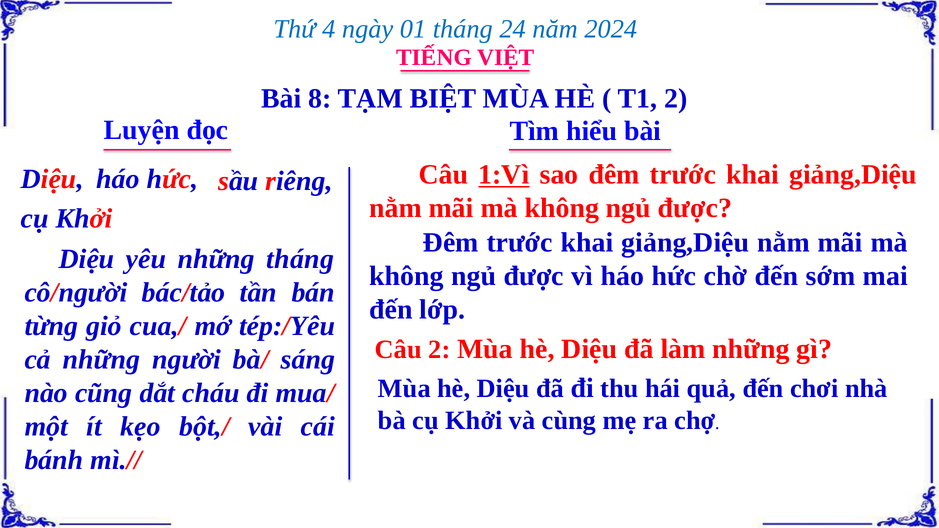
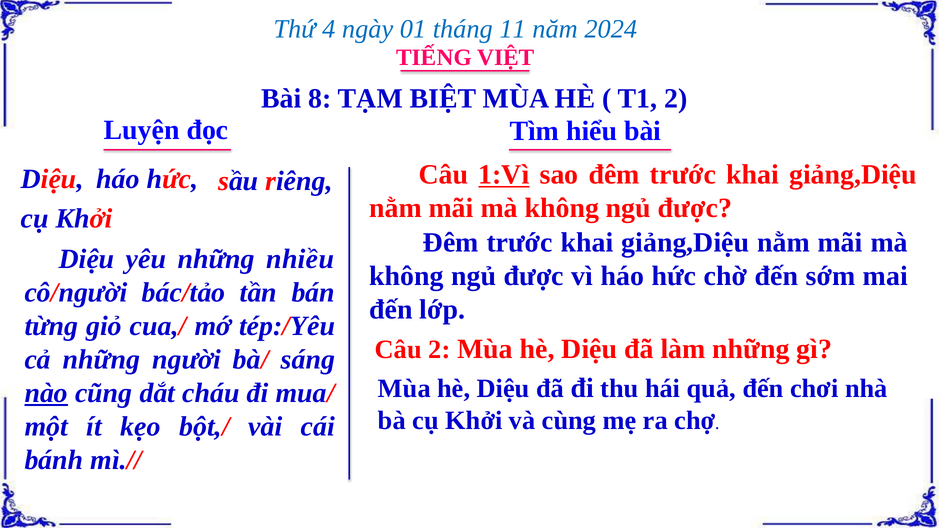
24: 24 -> 11
những tháng: tháng -> nhiều
nào underline: none -> present
